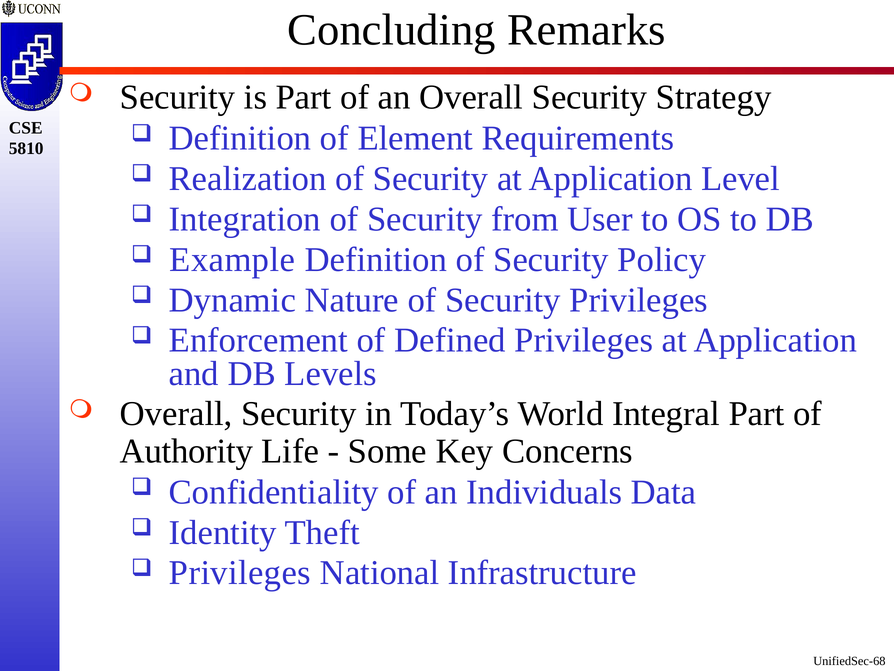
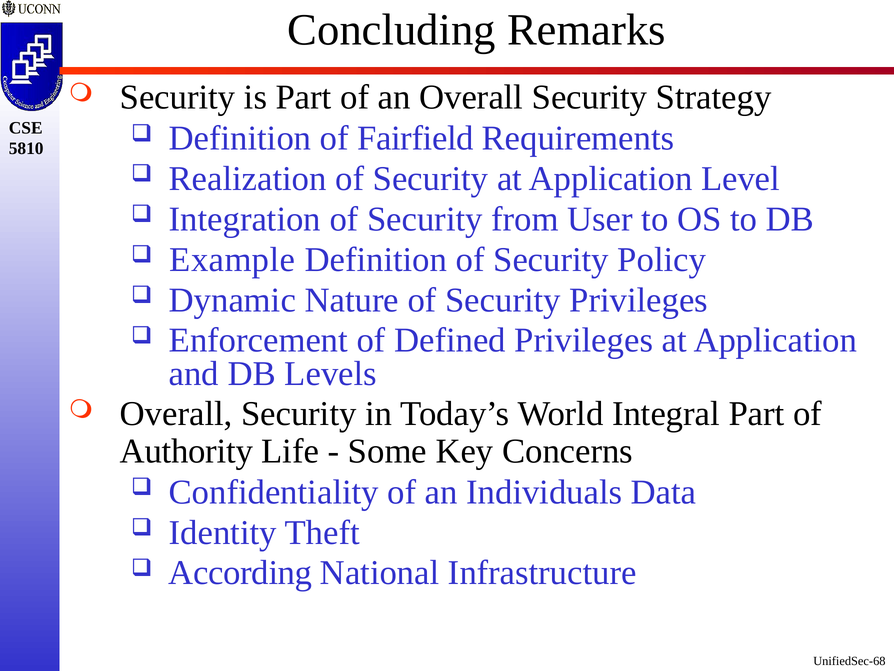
Element: Element -> Fairfield
Privileges at (240, 573): Privileges -> According
